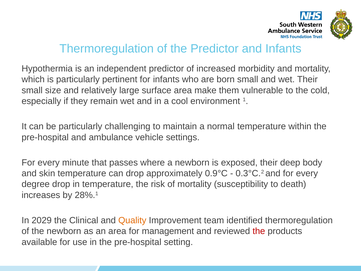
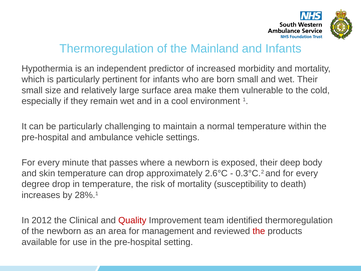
the Predictor: Predictor -> Mainland
0.9°C: 0.9°C -> 2.6°C
2029: 2029 -> 2012
Quality colour: orange -> red
